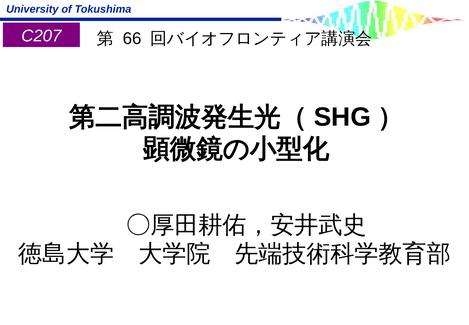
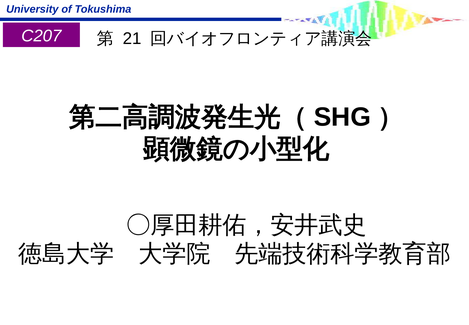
66: 66 -> 21
